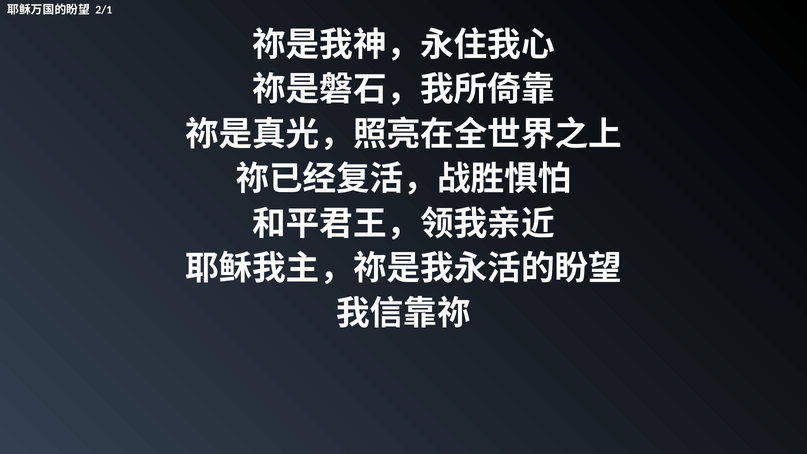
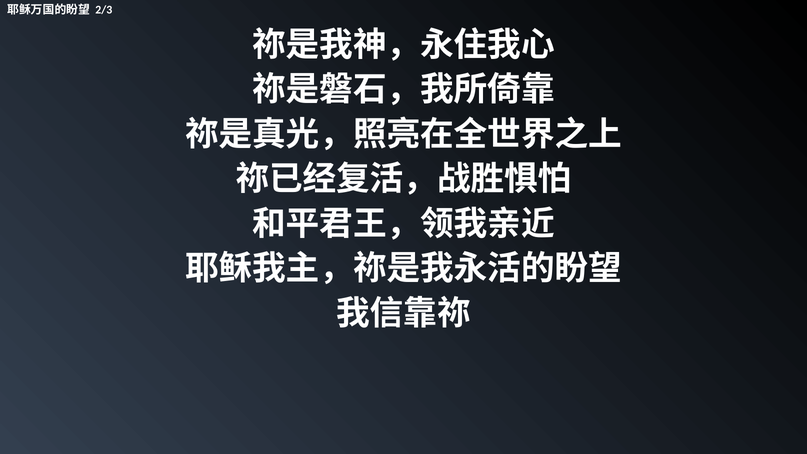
2/1: 2/1 -> 2/3
